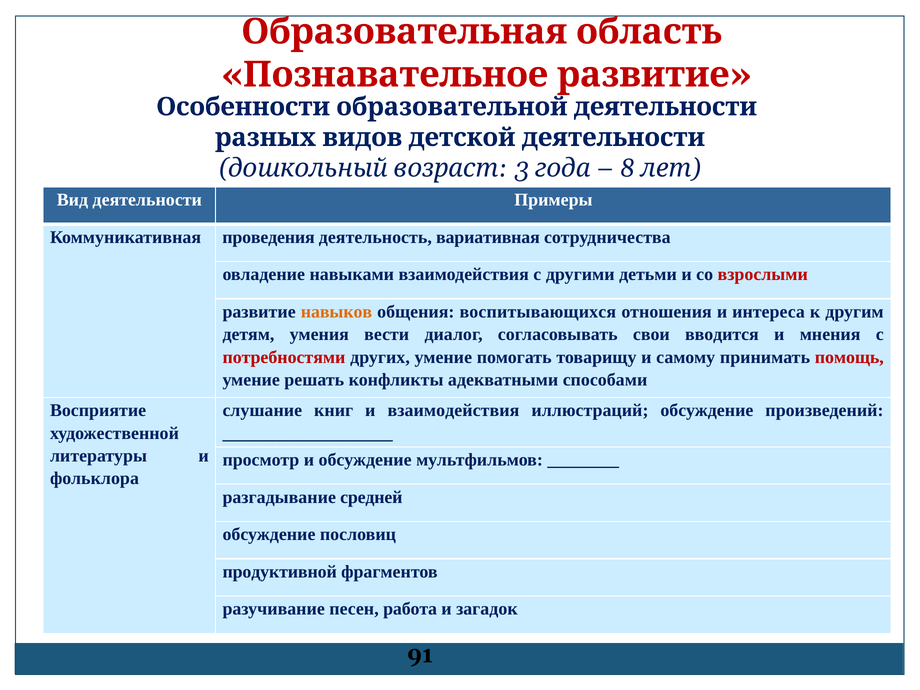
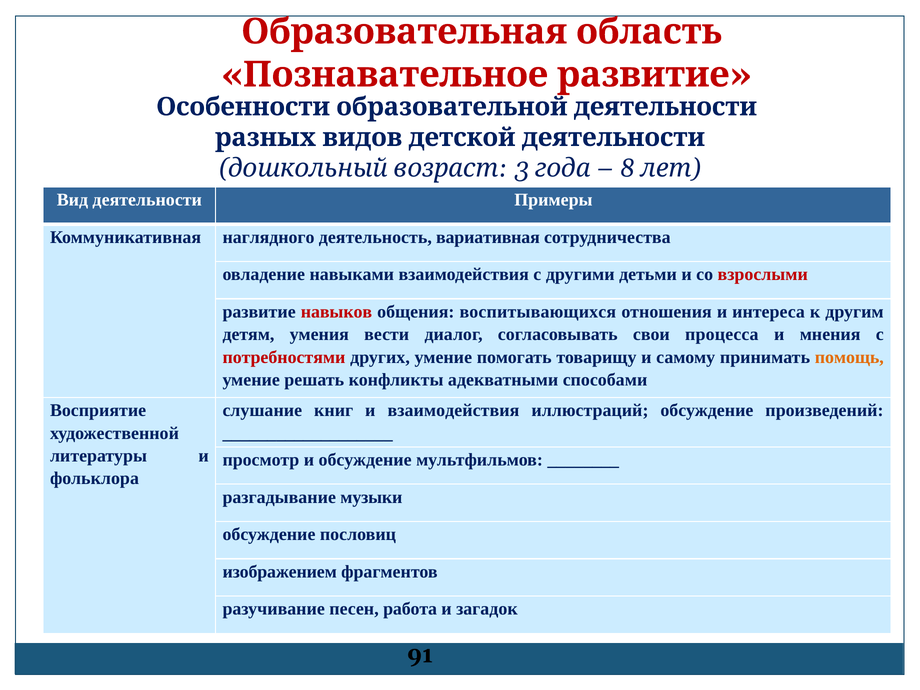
проведения: проведения -> наглядного
навыков colour: orange -> red
вводится: вводится -> процесса
помощь colour: red -> orange
средней: средней -> музыки
продуктивной: продуктивной -> изображением
